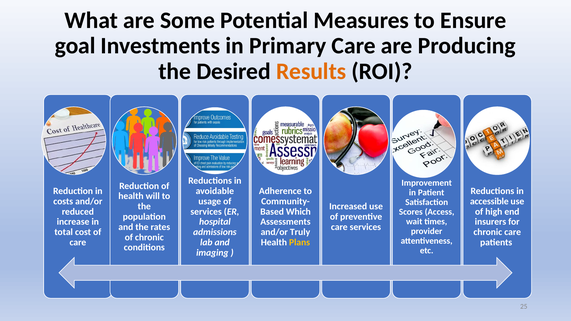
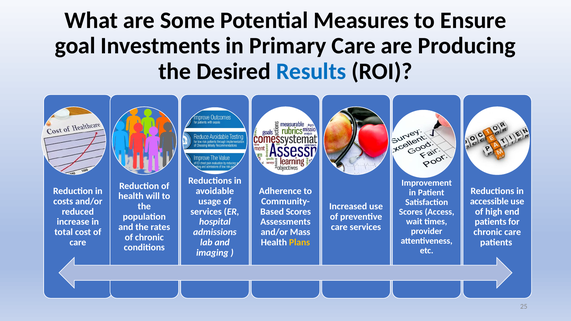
Results colour: orange -> blue
Which at (298, 212): Which -> Scores
insurers at (490, 222): insurers -> patients
Truly: Truly -> Mass
